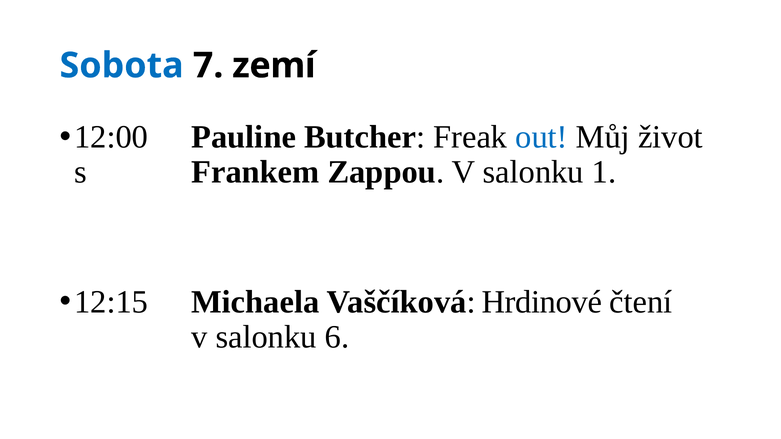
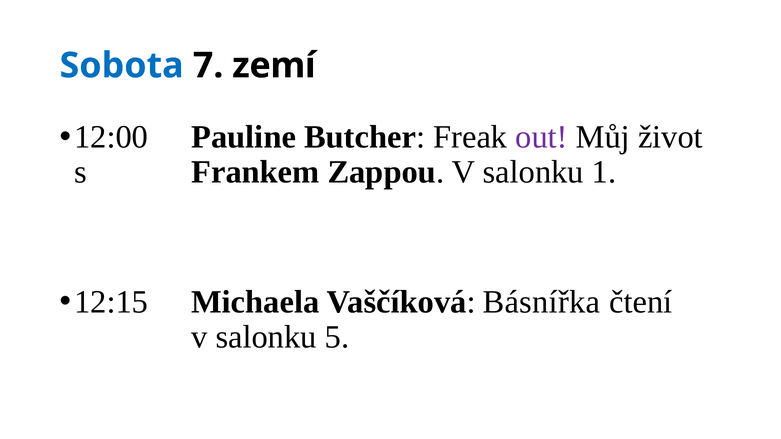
out colour: blue -> purple
Hrdinové: Hrdinové -> Básnířka
6: 6 -> 5
